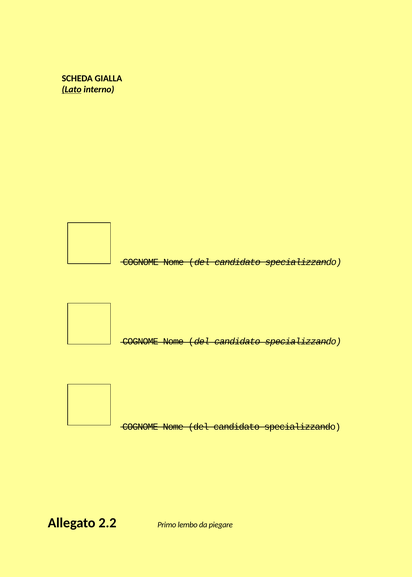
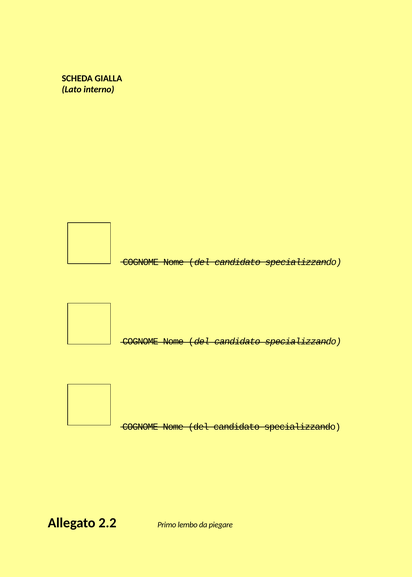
Lato underline: present -> none
